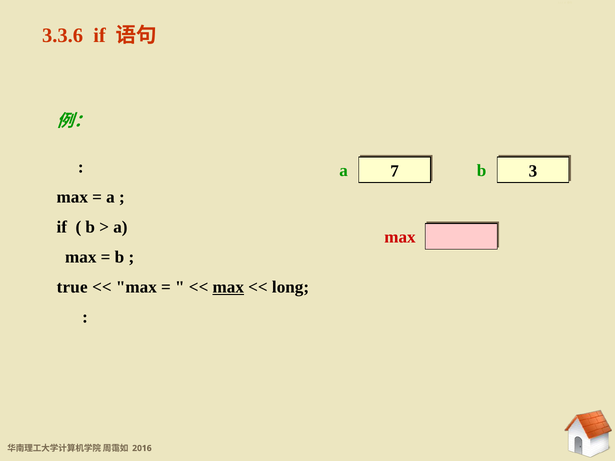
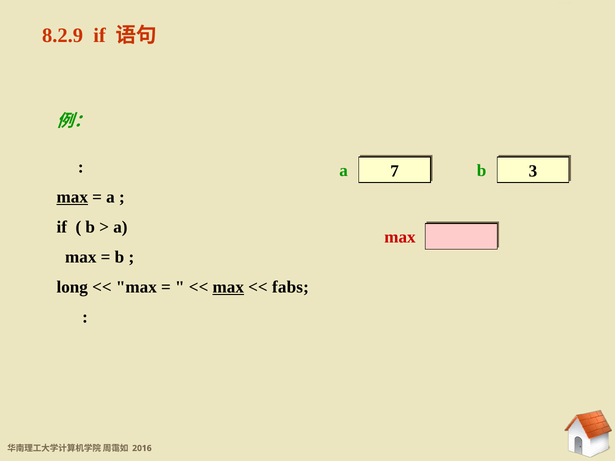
3.3.6: 3.3.6 -> 8.2.9
max at (72, 197) underline: none -> present
true: true -> long
long: long -> fabs
